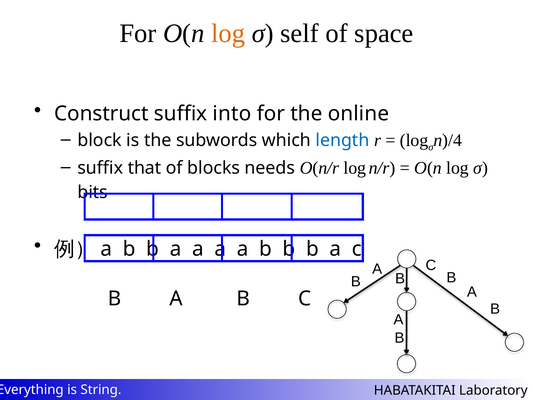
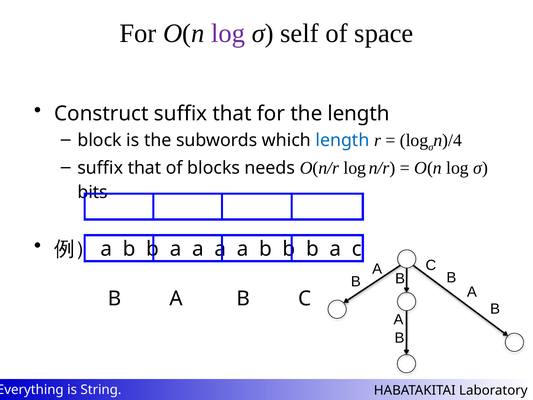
log at (228, 33) colour: orange -> purple
Construct suffix into: into -> that
the online: online -> length
